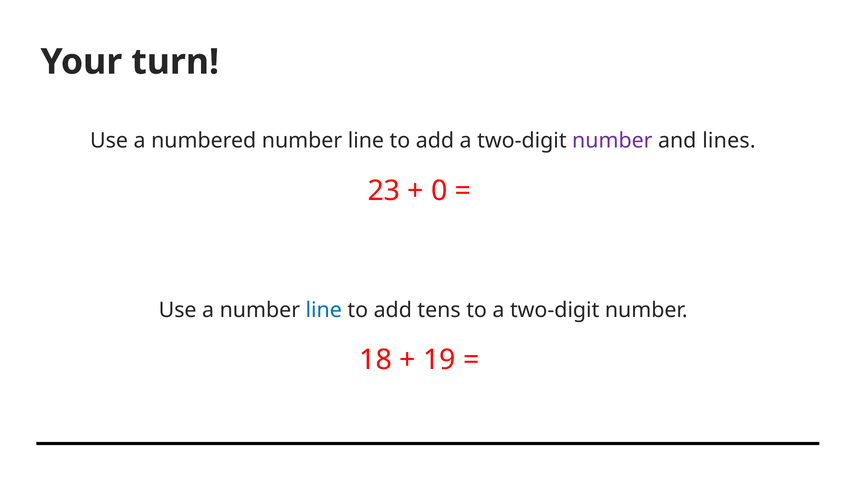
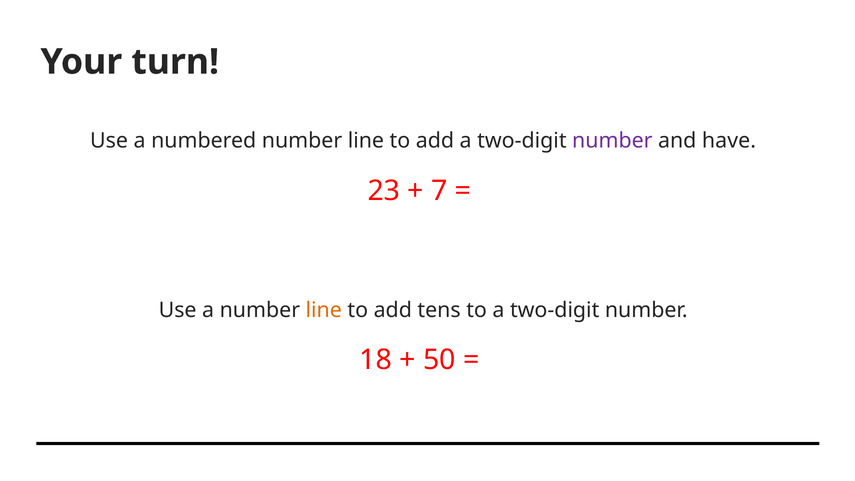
lines: lines -> have
0: 0 -> 7
line at (324, 310) colour: blue -> orange
19: 19 -> 50
